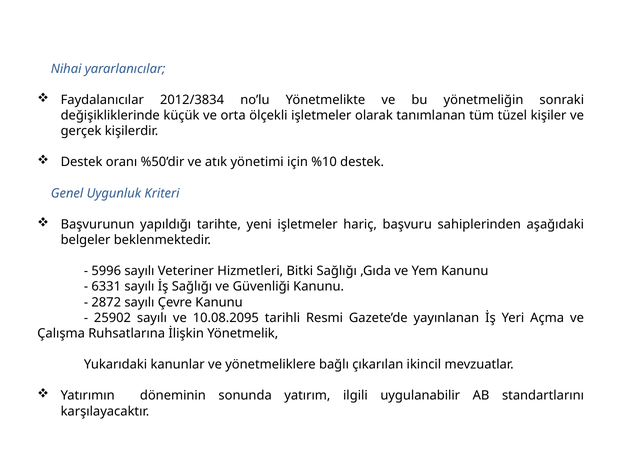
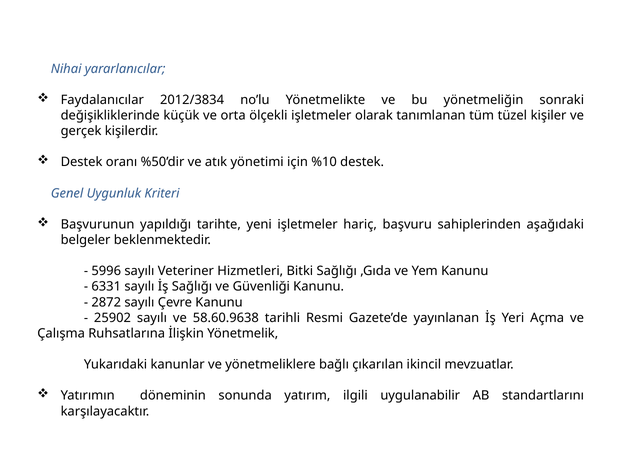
10.08.2095: 10.08.2095 -> 58.60.9638
